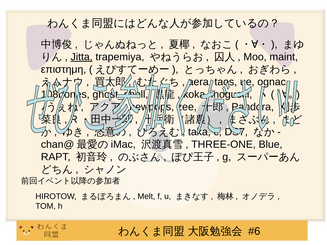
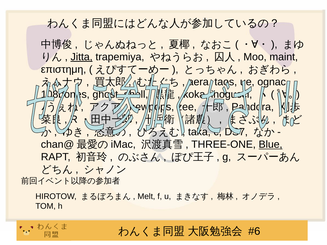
Blue underline: none -> present
